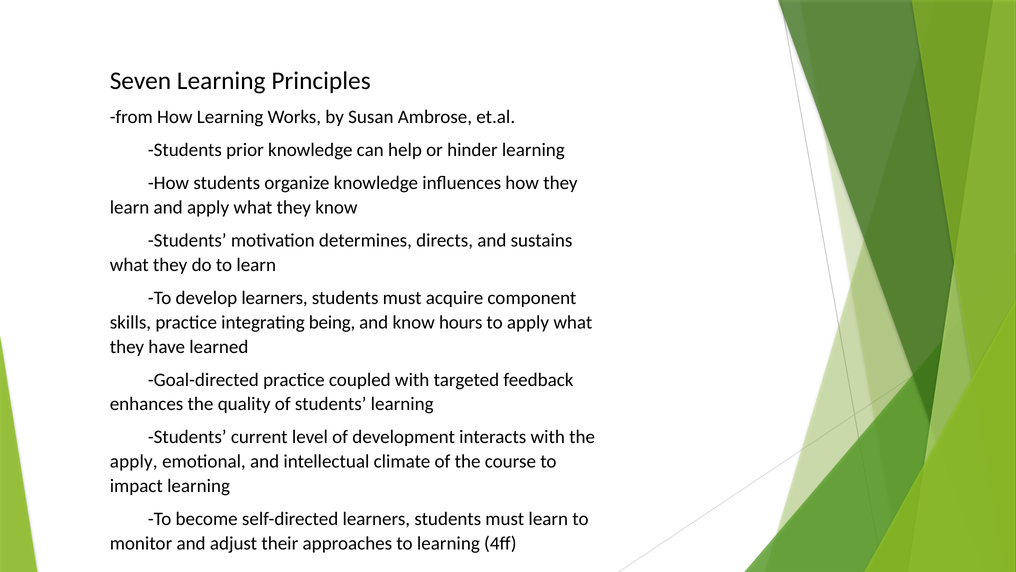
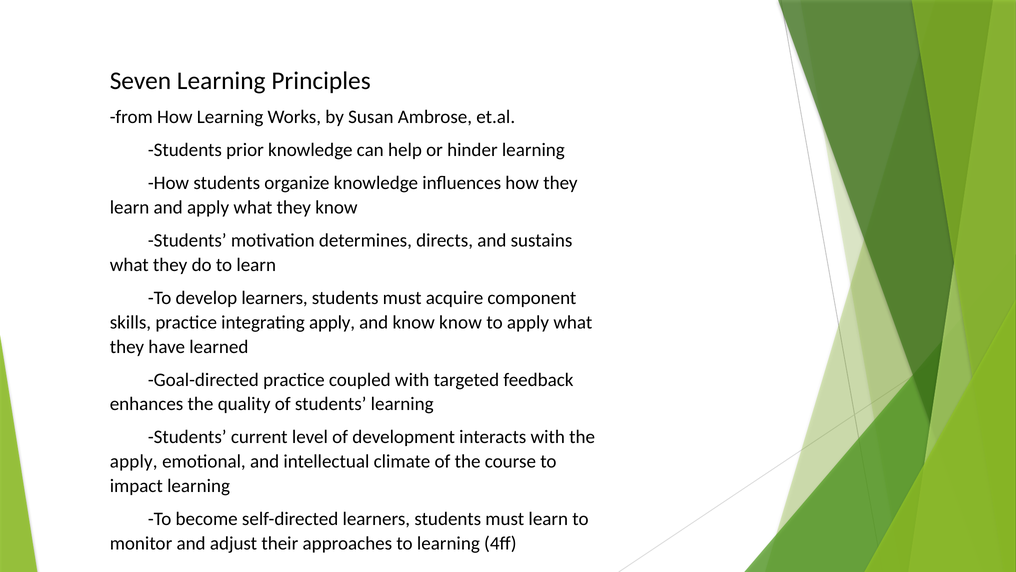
integrating being: being -> apply
know hours: hours -> know
